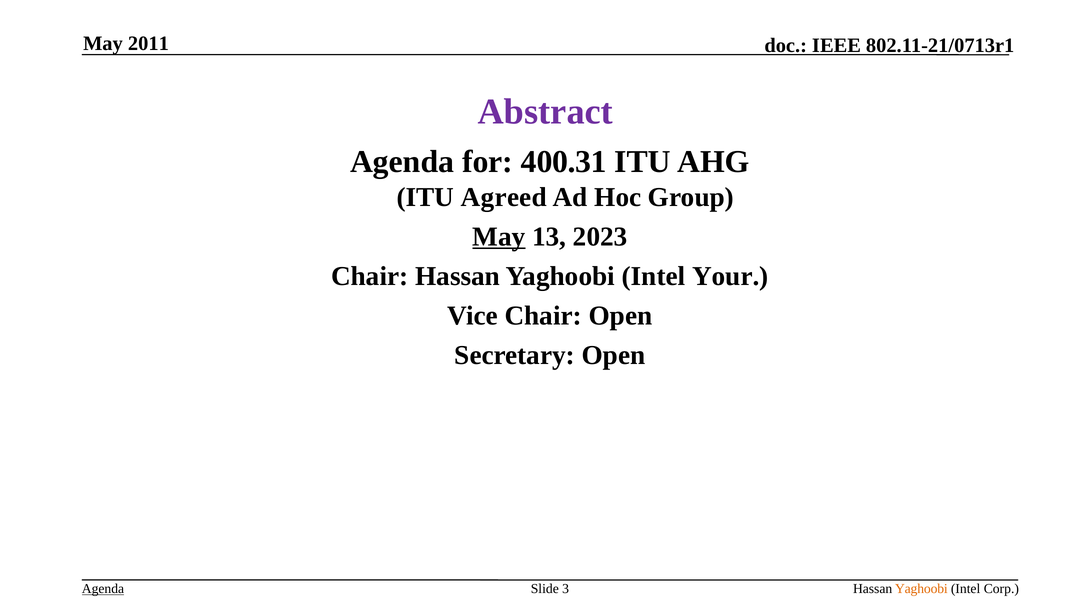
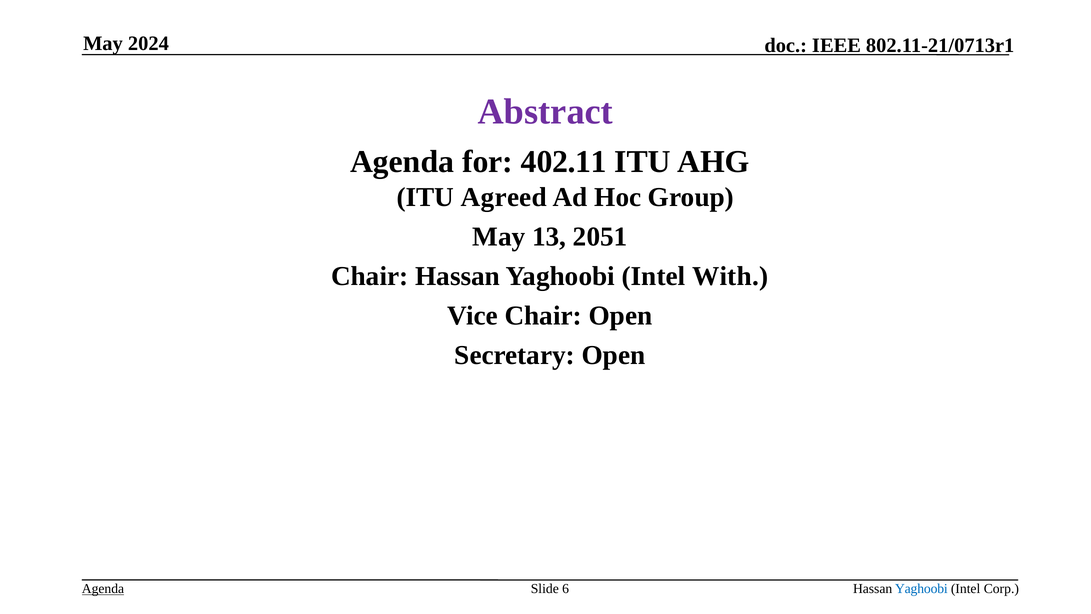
2011: 2011 -> 2024
400.31: 400.31 -> 402.11
May at (499, 237) underline: present -> none
2023: 2023 -> 2051
Your: Your -> With
3: 3 -> 6
Yaghoobi at (921, 589) colour: orange -> blue
